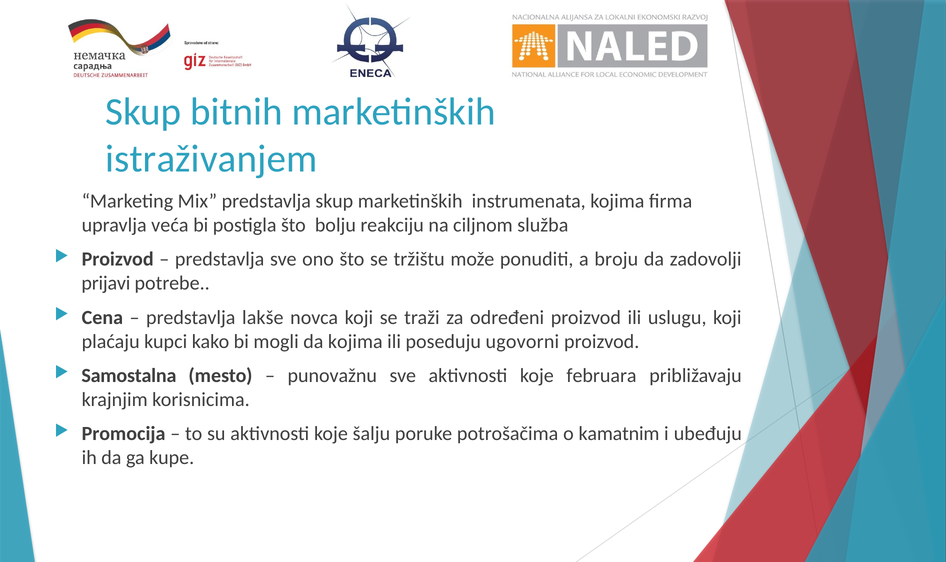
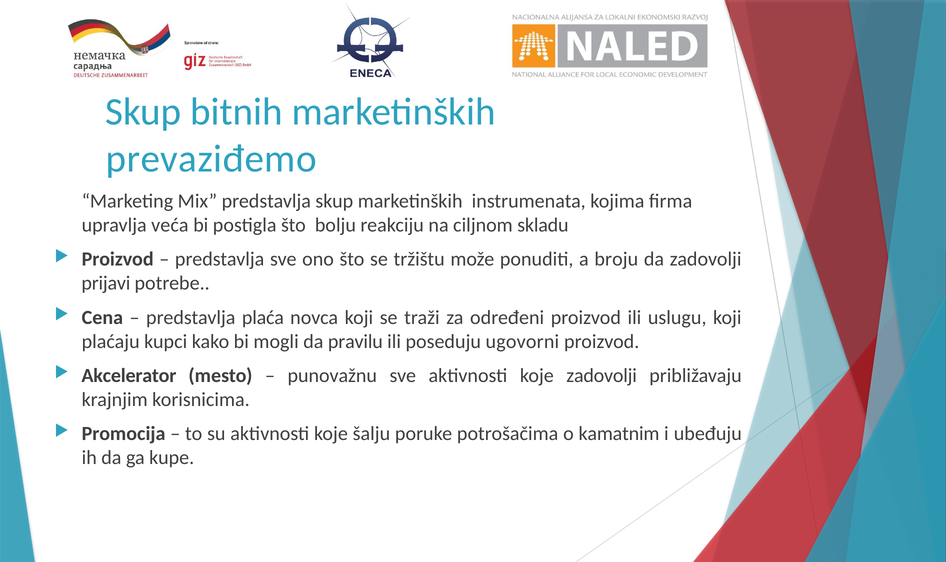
istraživanjem: istraživanjem -> prevaziđemo
služba: služba -> skladu
lakše: lakše -> plaća
da kojima: kojima -> pravilu
Samostalna: Samostalna -> Akcelerator
koje februara: februara -> zadovolji
